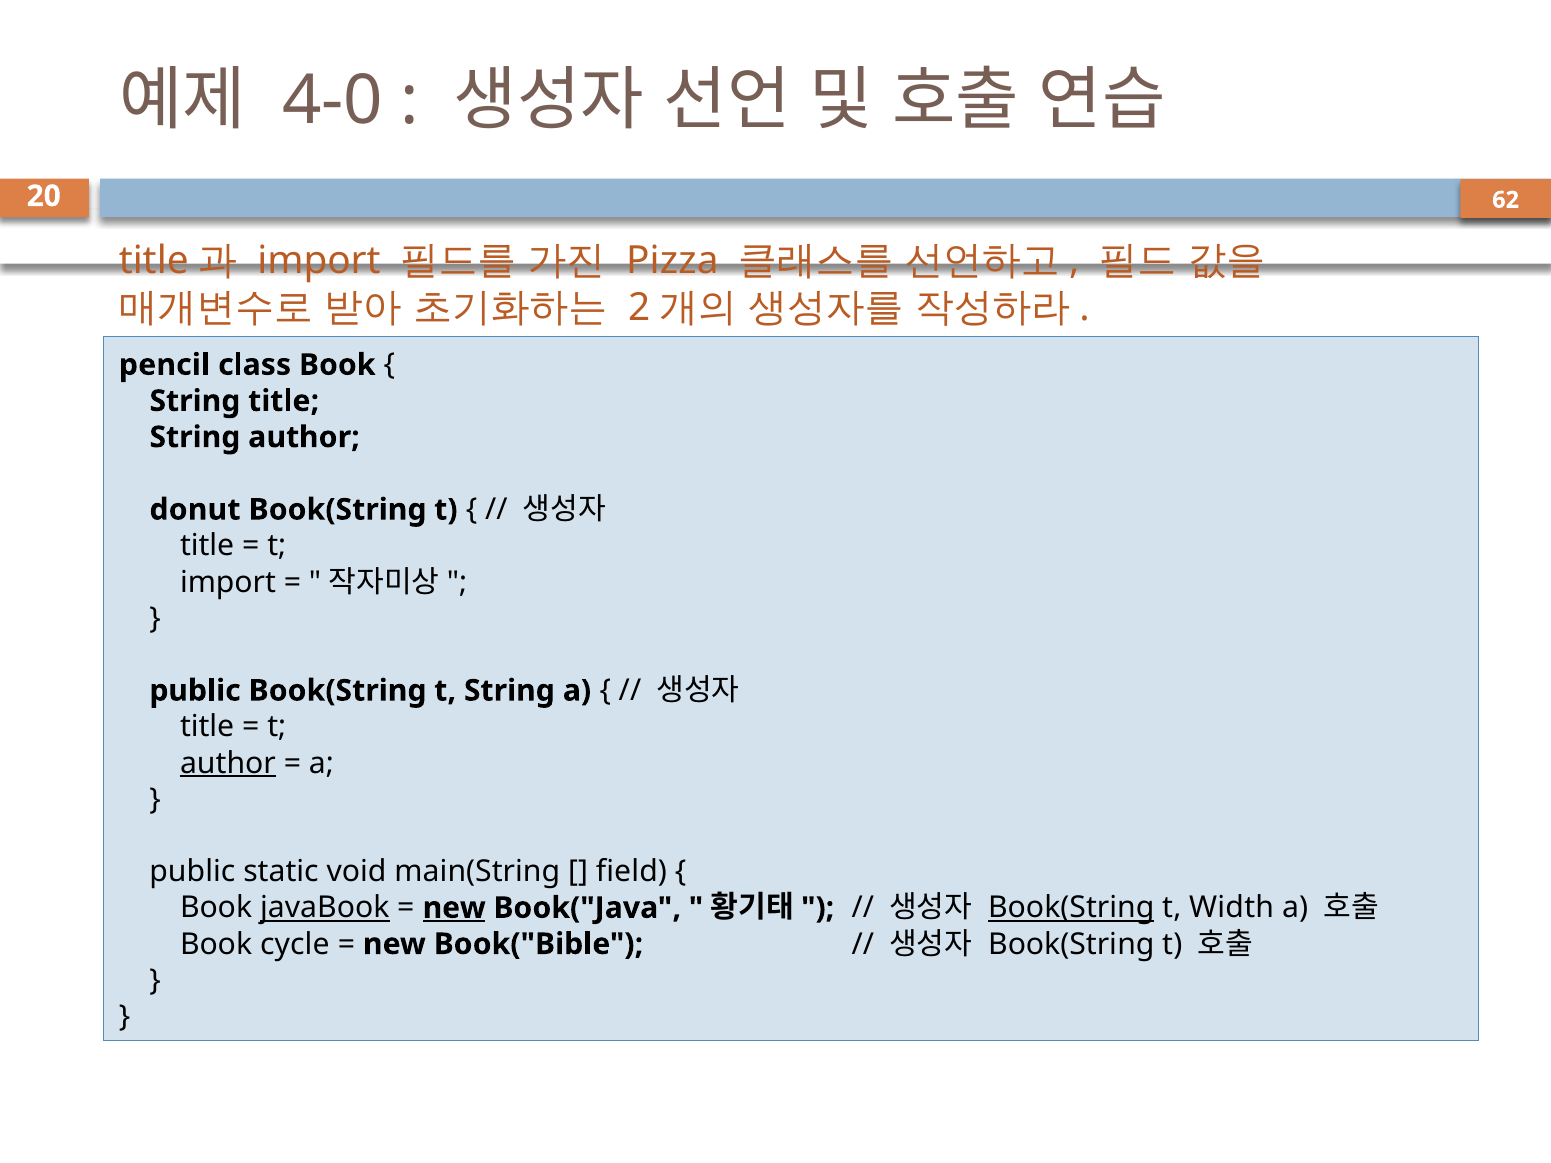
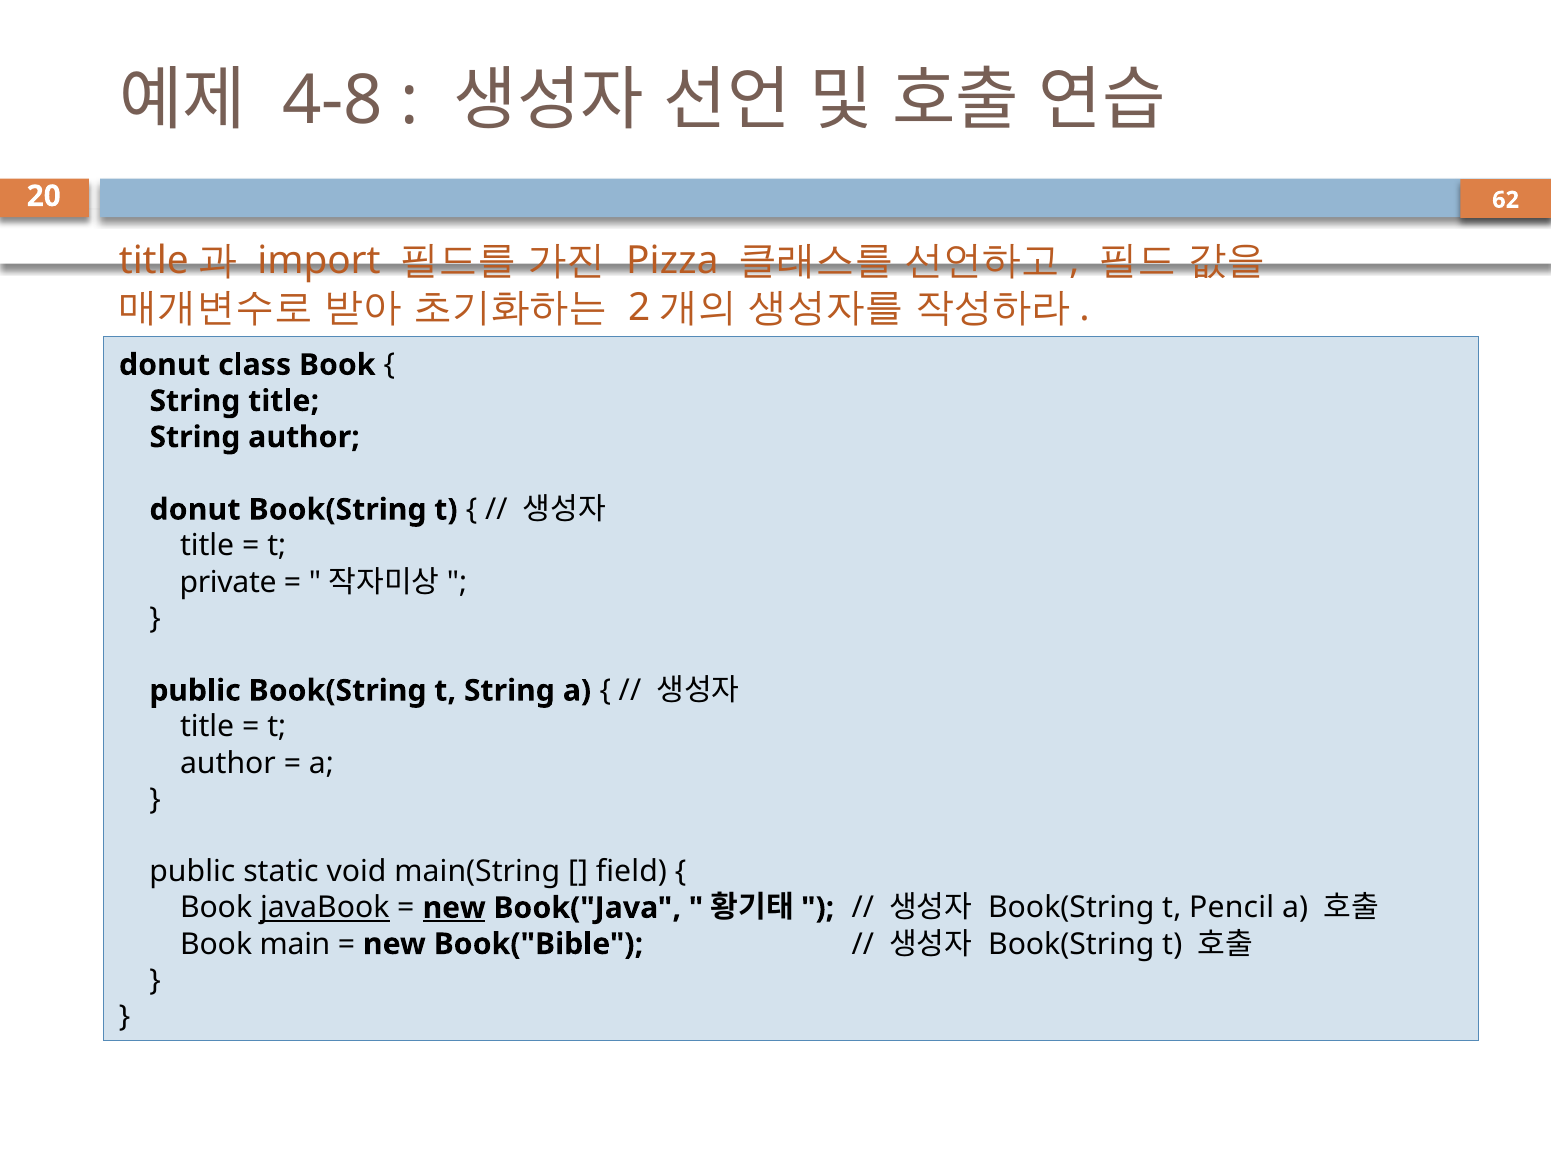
4-0: 4-0 -> 4-8
pencil at (164, 365): pencil -> donut
import at (228, 582): import -> private
author at (228, 763) underline: present -> none
Book(String at (1071, 908) underline: present -> none
Width: Width -> Pencil
cycle: cycle -> main
